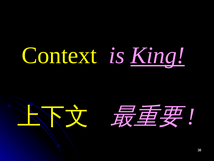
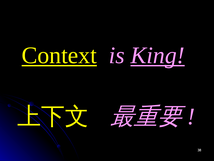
Context underline: none -> present
